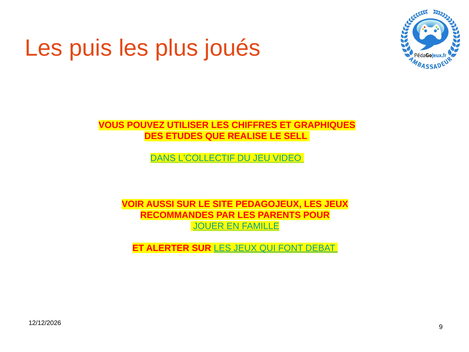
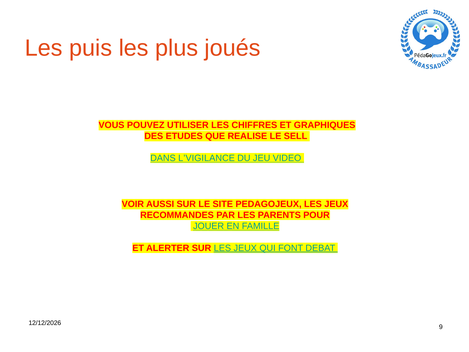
L’COLLECTIF: L’COLLECTIF -> L’VIGILANCE
